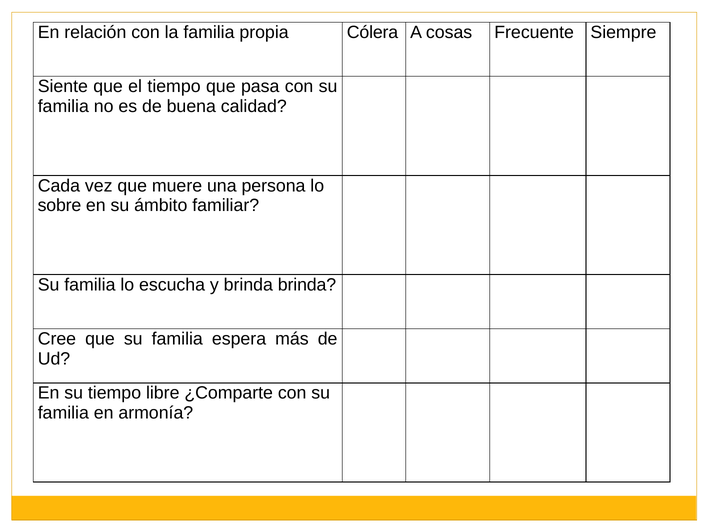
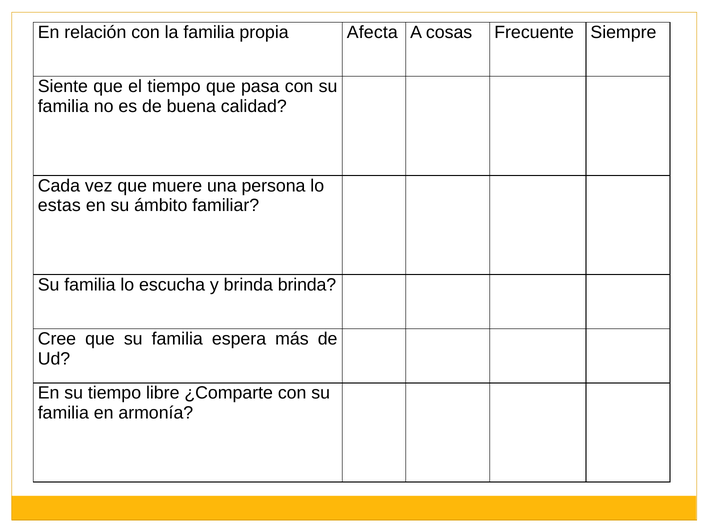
Cólera: Cólera -> Afecta
sobre: sobre -> estas
